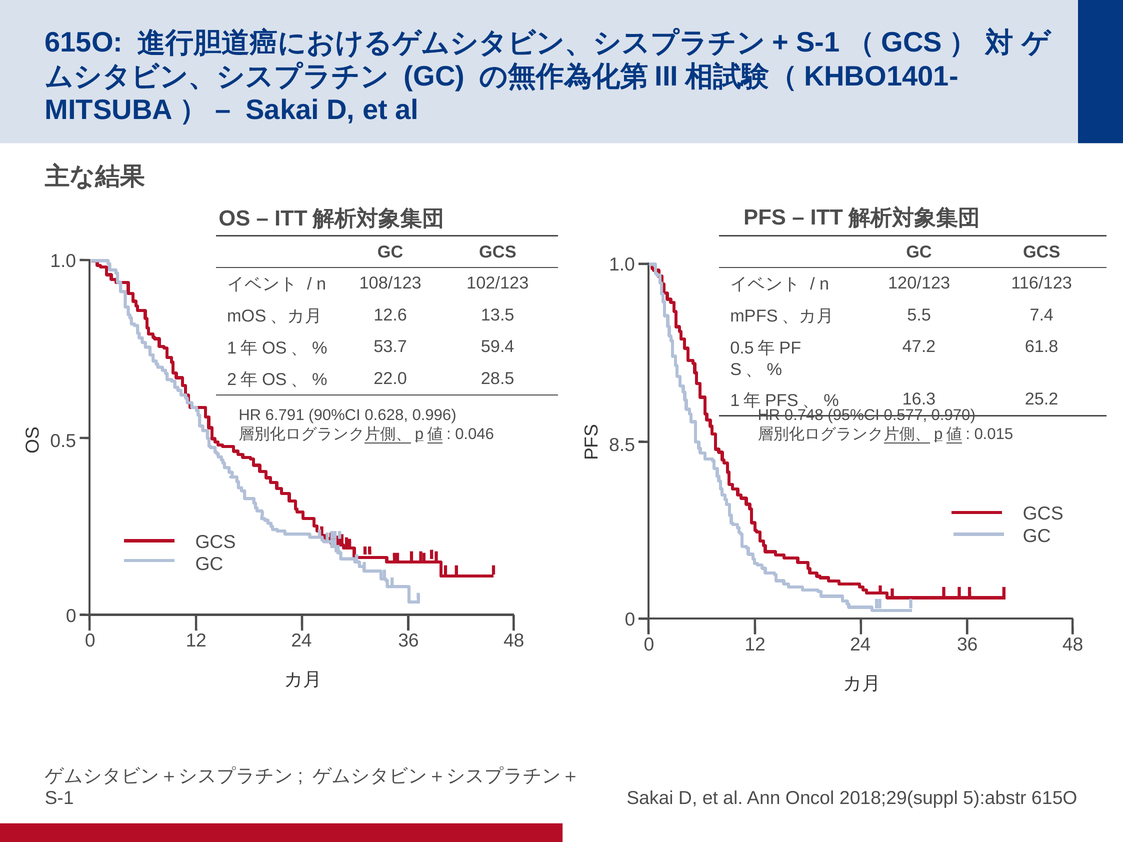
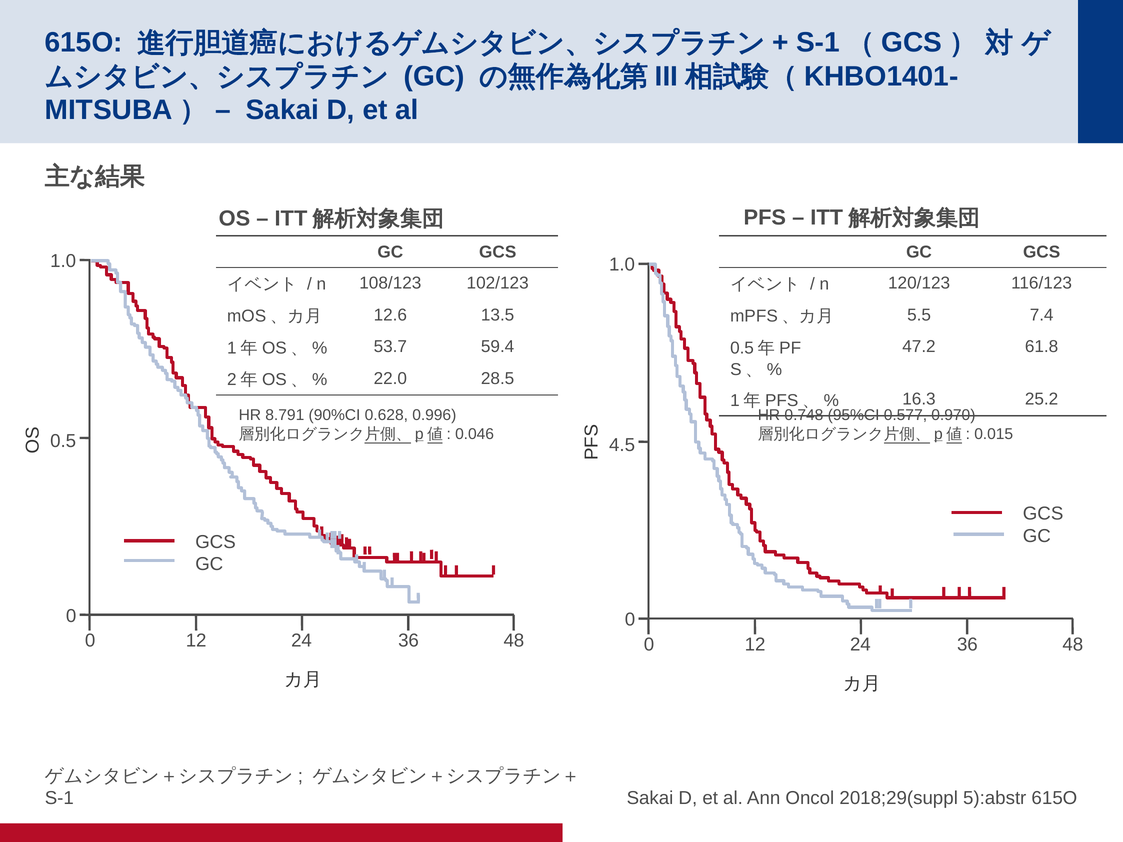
6.791: 6.791 -> 8.791
8.5: 8.5 -> 4.5
